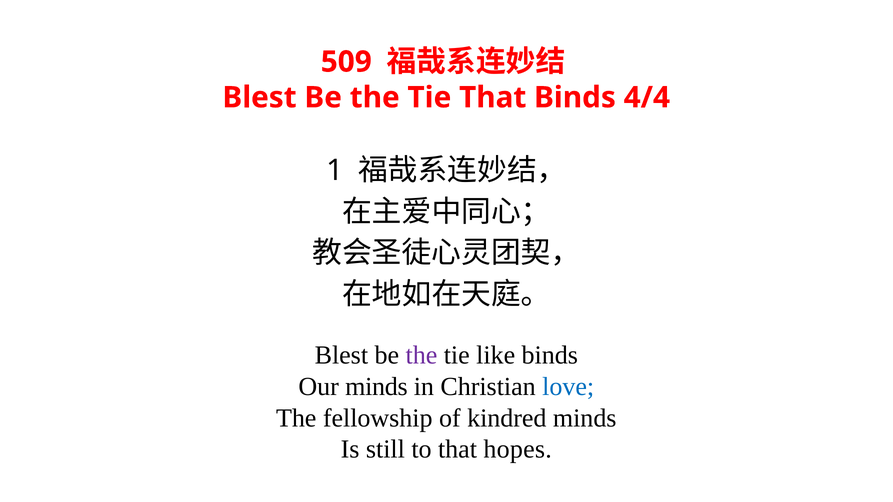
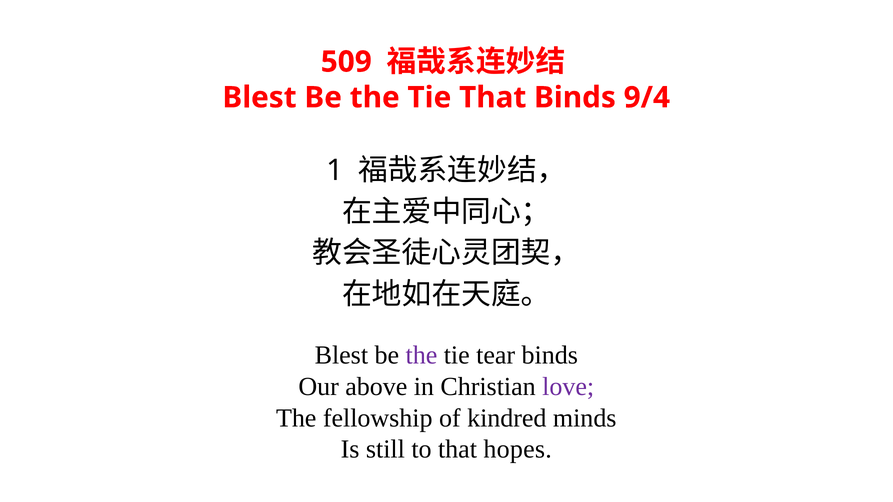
4/4: 4/4 -> 9/4
like: like -> tear
Our minds: minds -> above
love colour: blue -> purple
